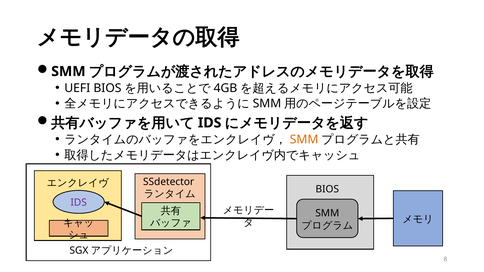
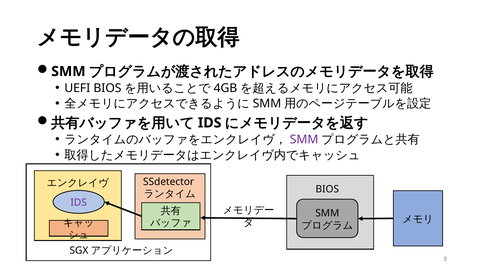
SMM at (304, 140) colour: orange -> purple
